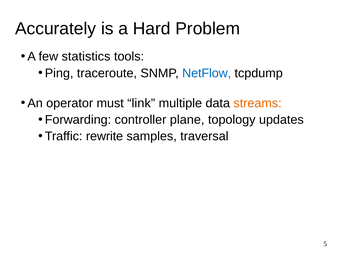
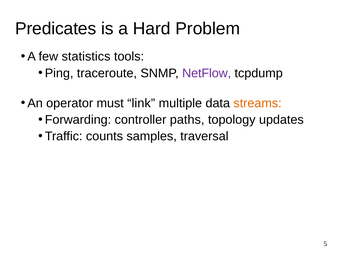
Accurately: Accurately -> Predicates
NetFlow colour: blue -> purple
plane: plane -> paths
rewrite: rewrite -> counts
